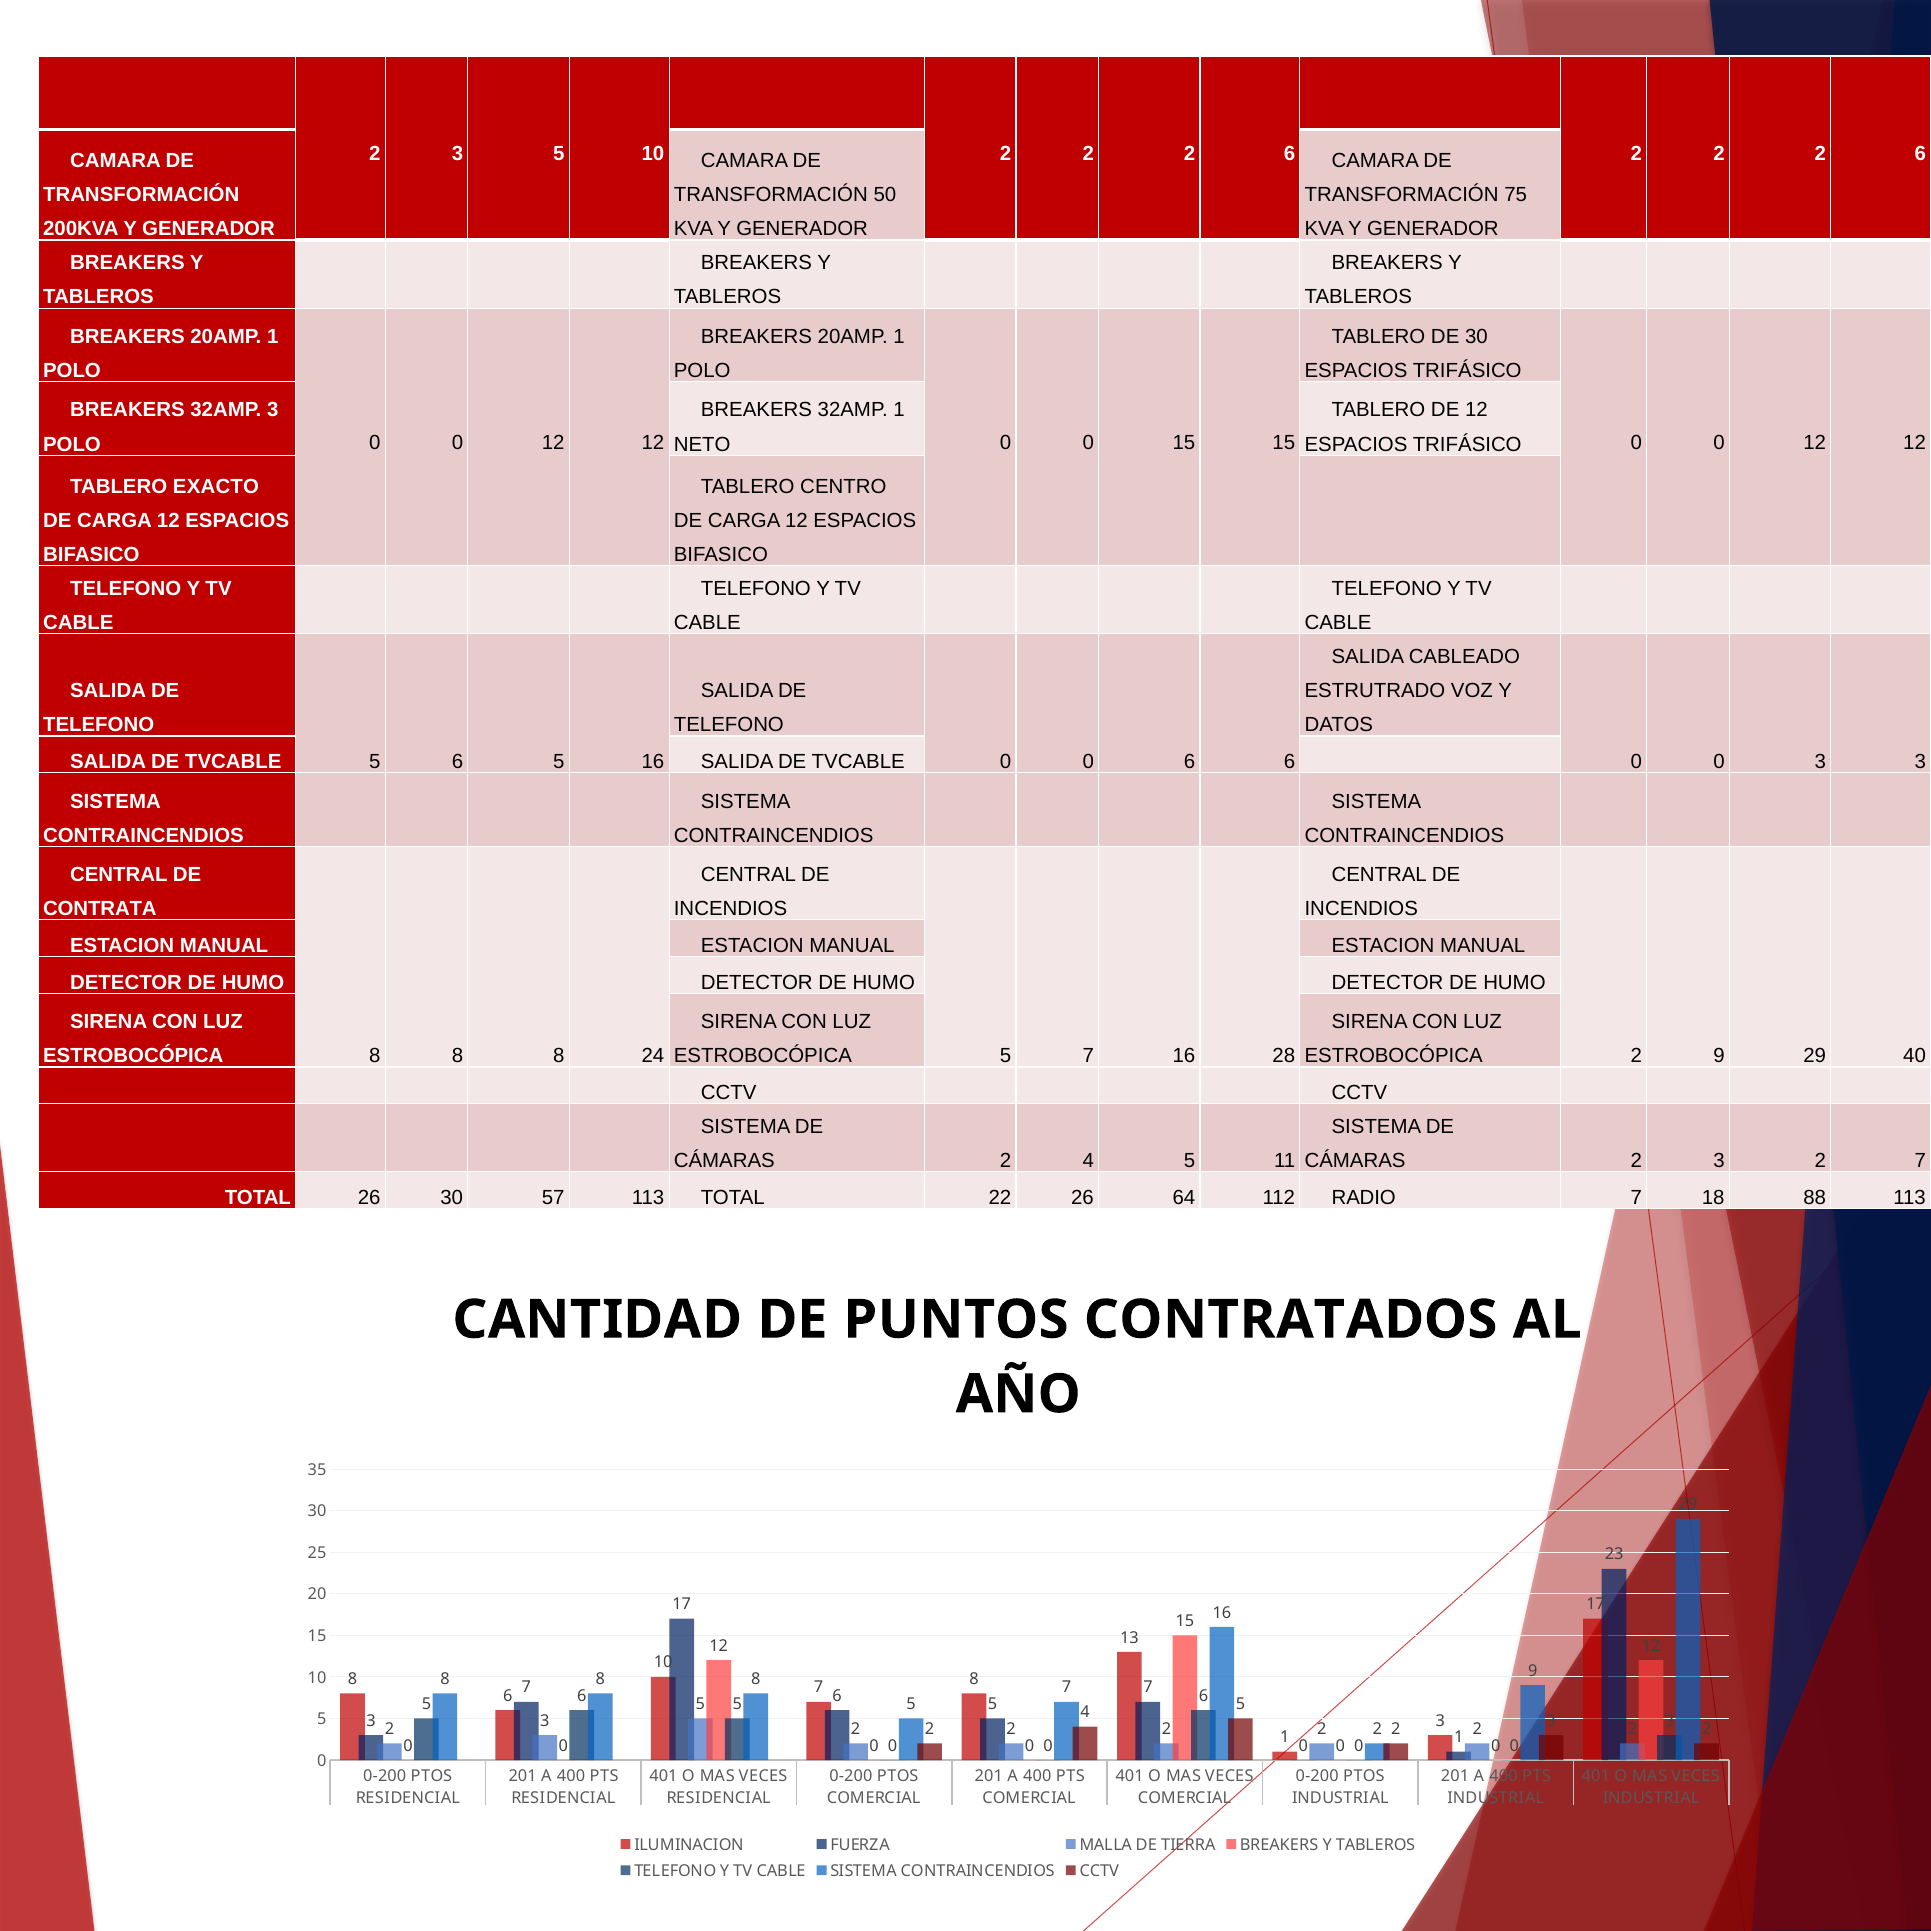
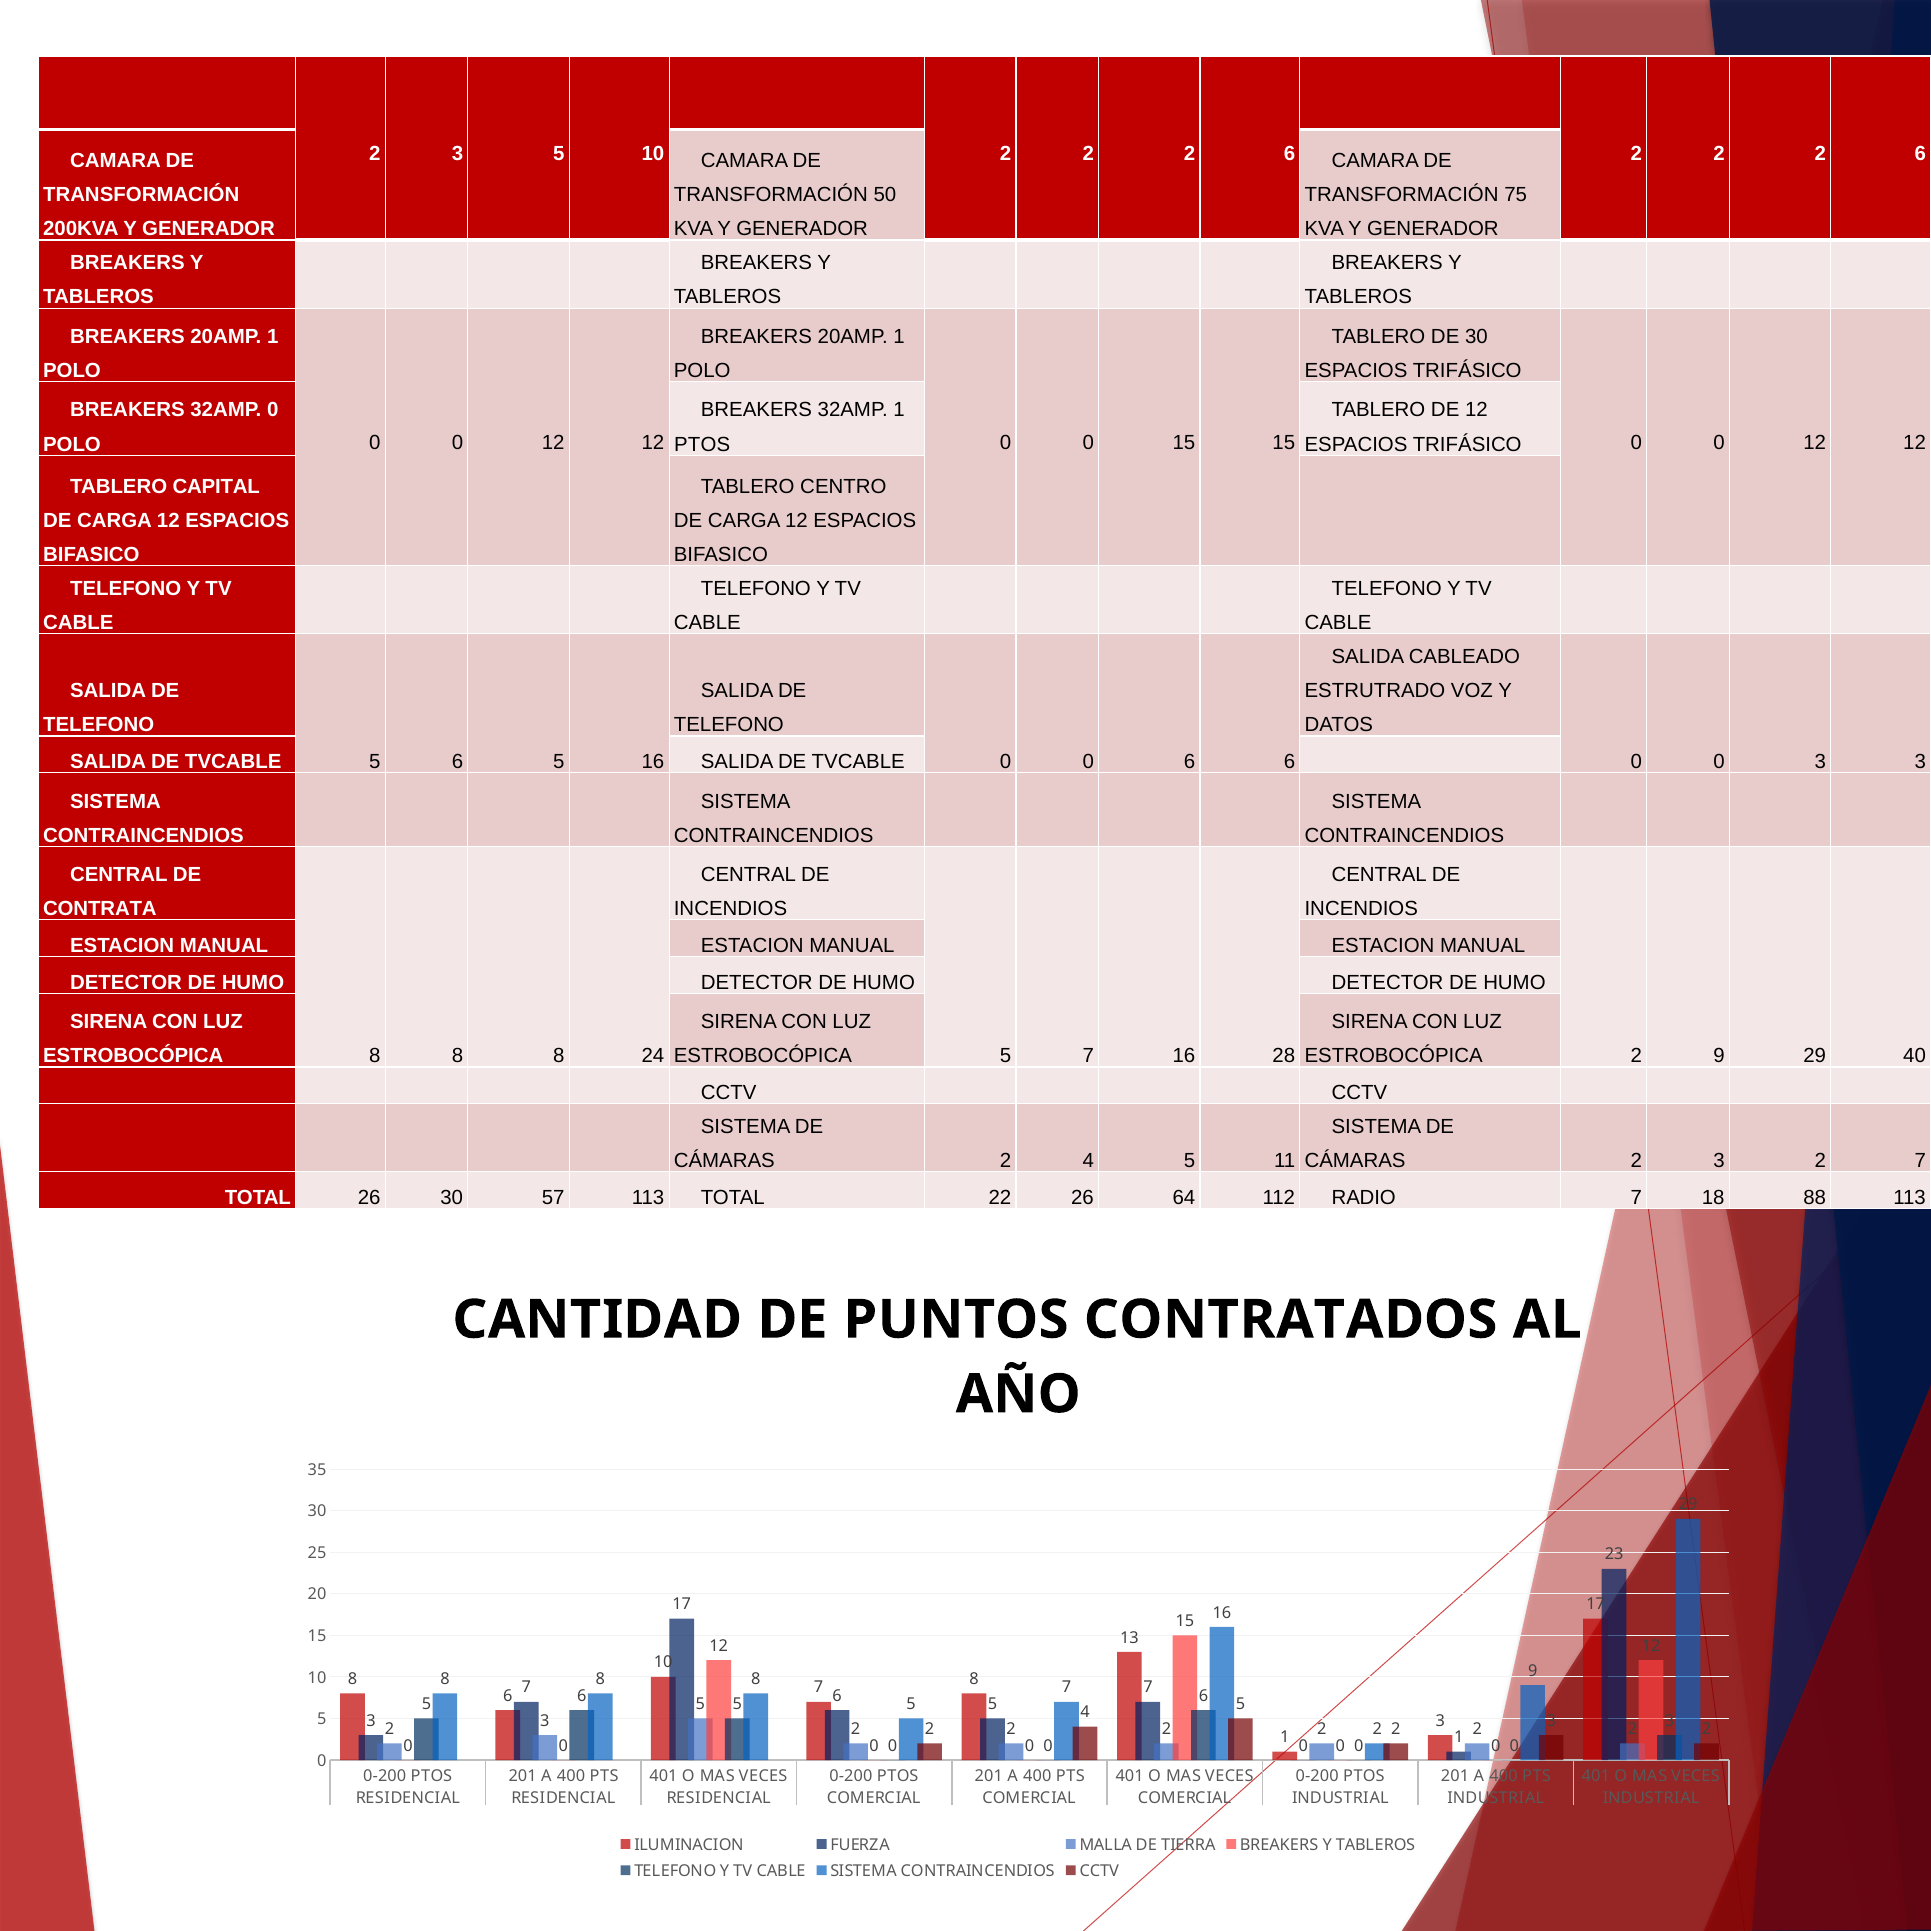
32AMP 3: 3 -> 0
NETO at (702, 444): NETO -> PTOS
EXACTO: EXACTO -> CAPITAL
